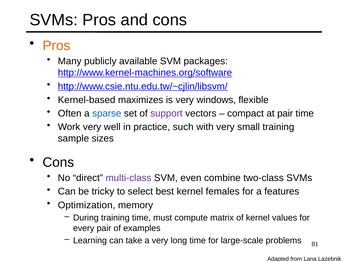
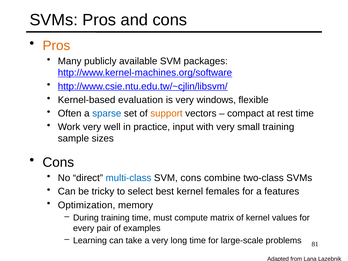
maximizes: maximizes -> evaluation
support colour: purple -> orange
at pair: pair -> rest
such: such -> input
multi-class colour: purple -> blue
SVM even: even -> cons
